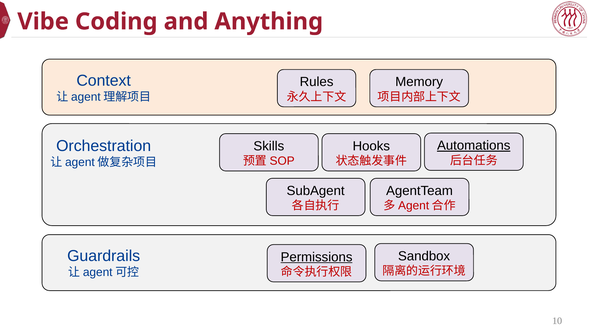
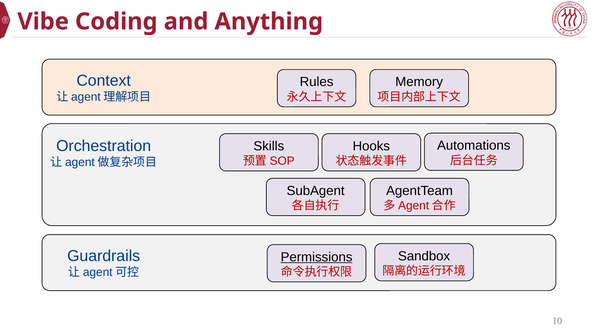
Automations underline: present -> none
